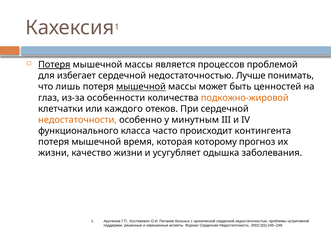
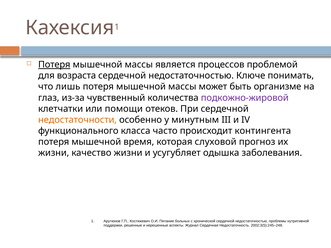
избегает: избегает -> возраста
Лучше: Лучше -> Ключе
мышечной at (141, 87) underline: present -> none
ценностей: ценностей -> организме
особенности: особенности -> чувственный
подкожно-жировой colour: orange -> purple
каждого: каждого -> помощи
которому: которому -> слуховой
